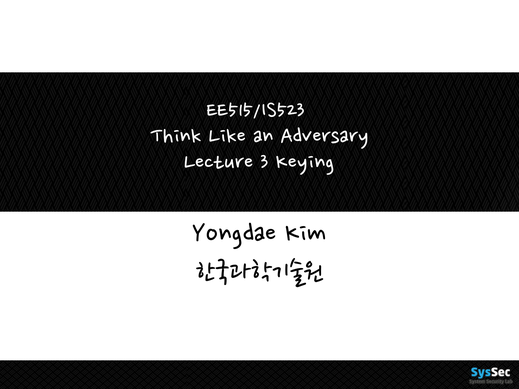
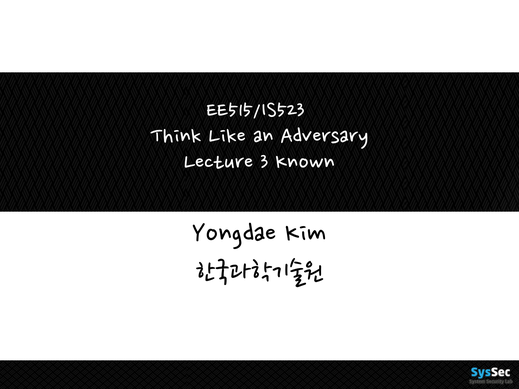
Keying: Keying -> Known
